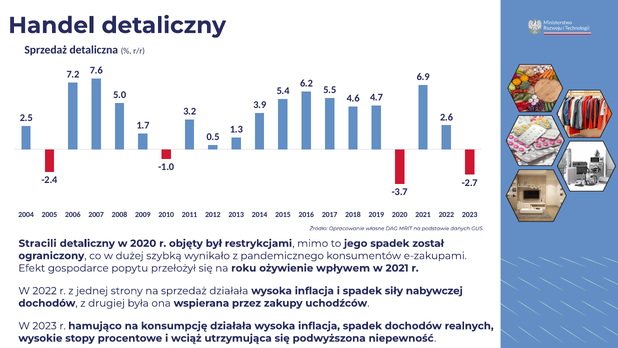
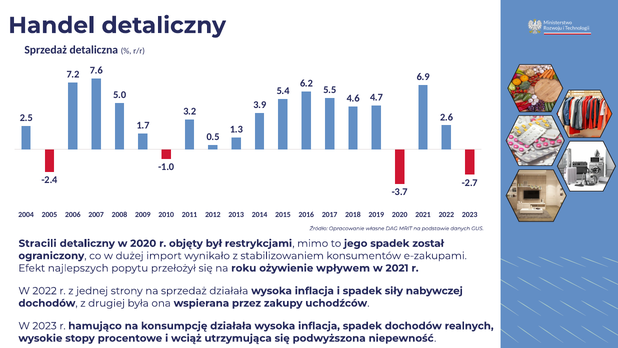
szybką: szybką -> import
pandemicznego: pandemicznego -> stabilizowaniem
gospodarce: gospodarce -> najlepszych
